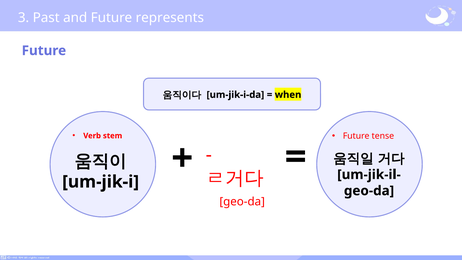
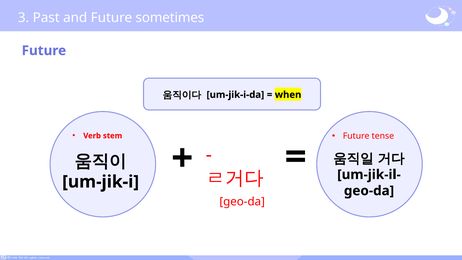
represents: represents -> sometimes
